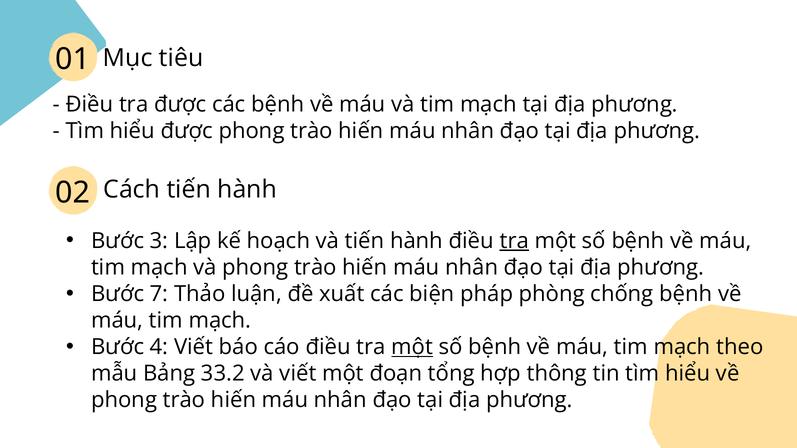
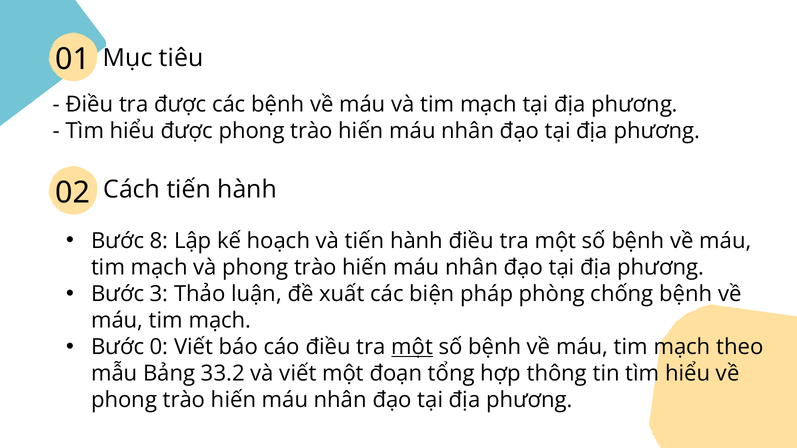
3: 3 -> 8
tra at (514, 241) underline: present -> none
7: 7 -> 3
4: 4 -> 0
